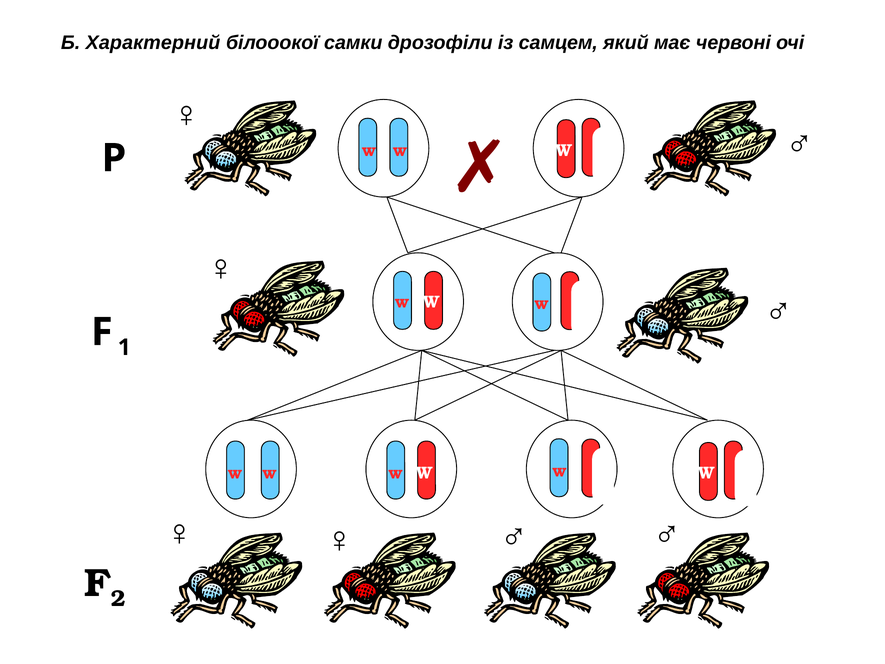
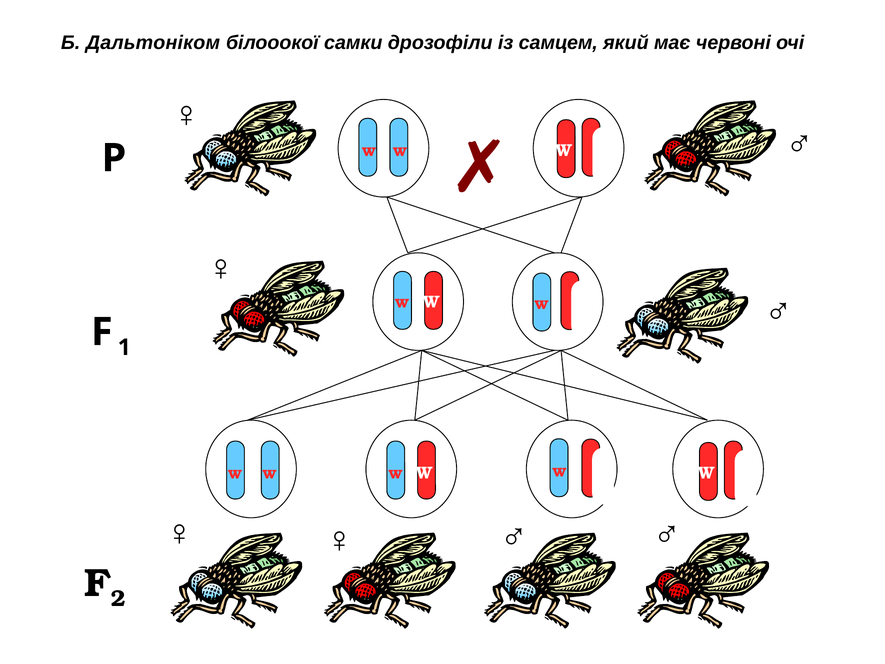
Характерний: Характерний -> Дальтоніком
